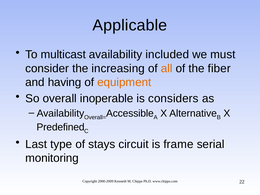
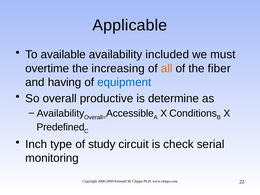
multicast: multicast -> available
consider: consider -> overtime
equipment colour: orange -> blue
inoperable: inoperable -> productive
considers: considers -> determine
Alternative: Alternative -> Conditions
Last: Last -> Inch
stays: stays -> study
frame: frame -> check
